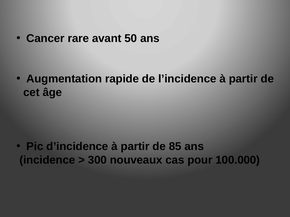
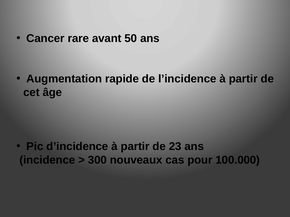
85: 85 -> 23
